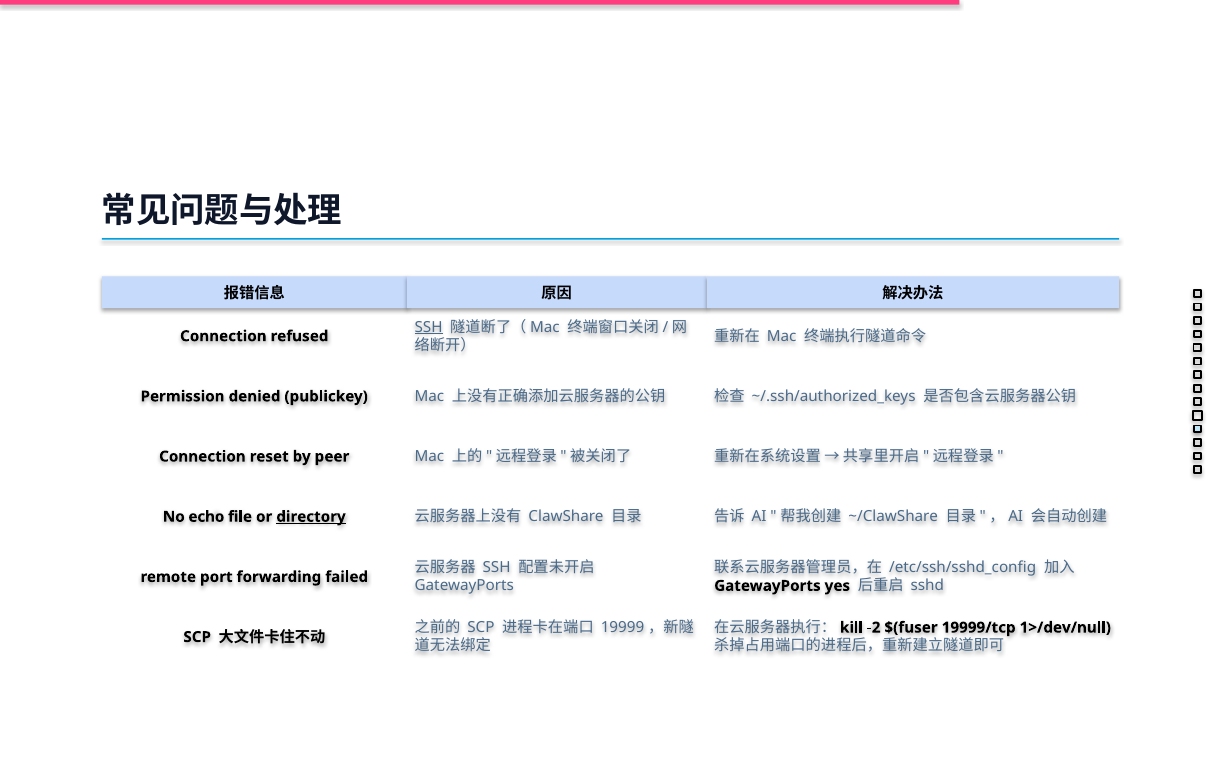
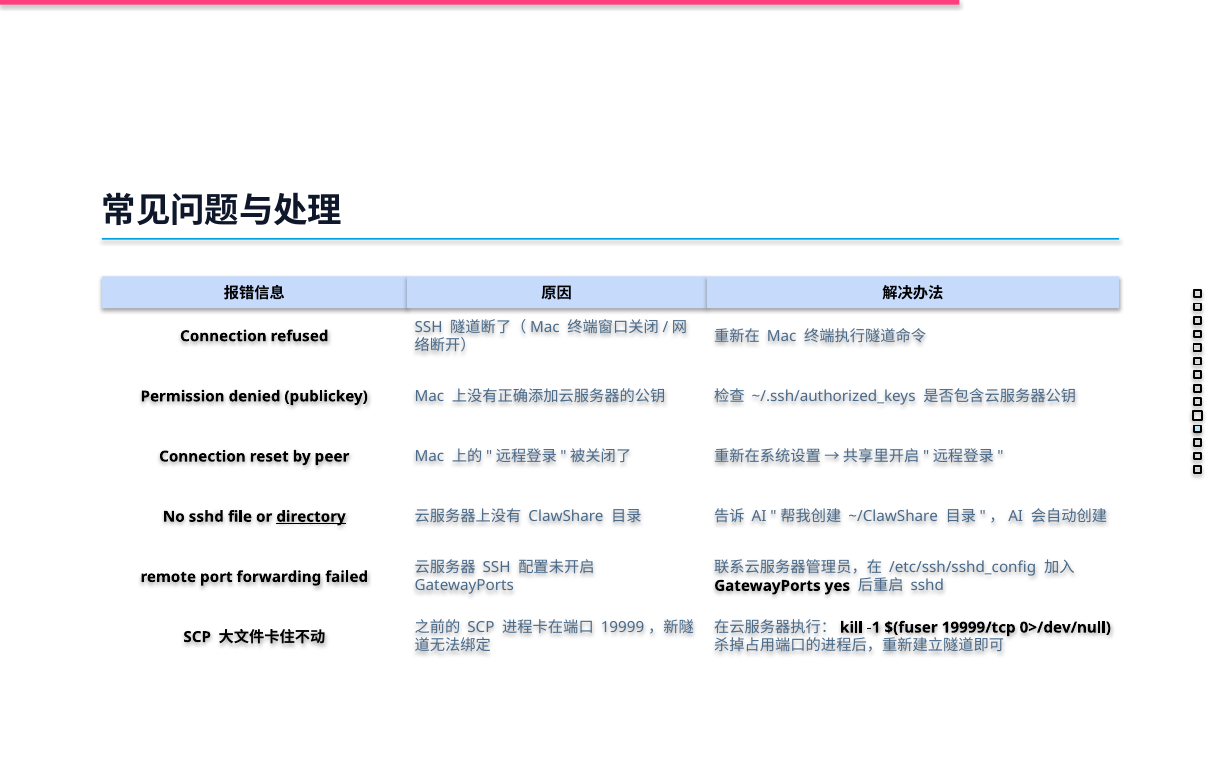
SSH at (429, 327) underline: present -> none
No echo: echo -> sshd
-2: -2 -> -1
1>/dev/null: 1>/dev/null -> 0>/dev/null
